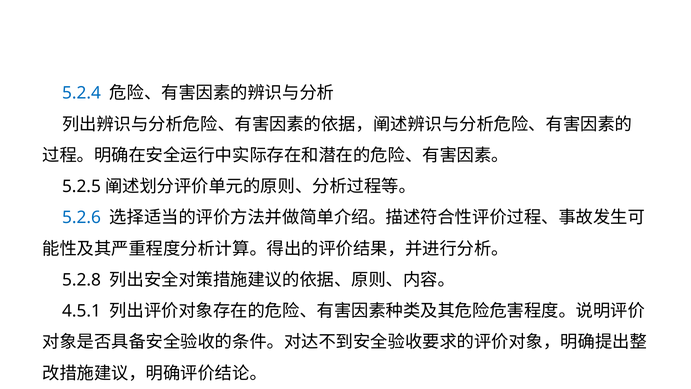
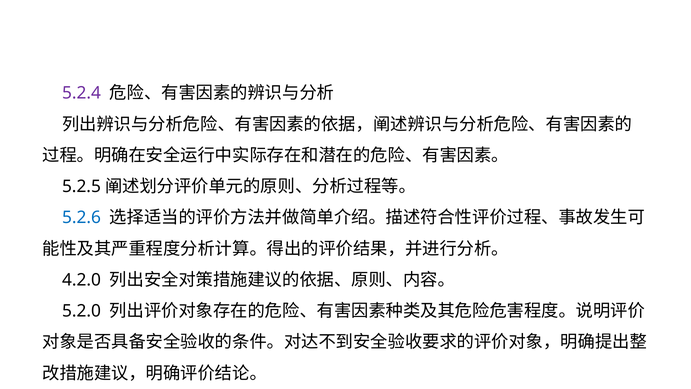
5.2.4 colour: blue -> purple
5.2.8: 5.2.8 -> 4.2.0
4.5.1: 4.5.1 -> 5.2.0
